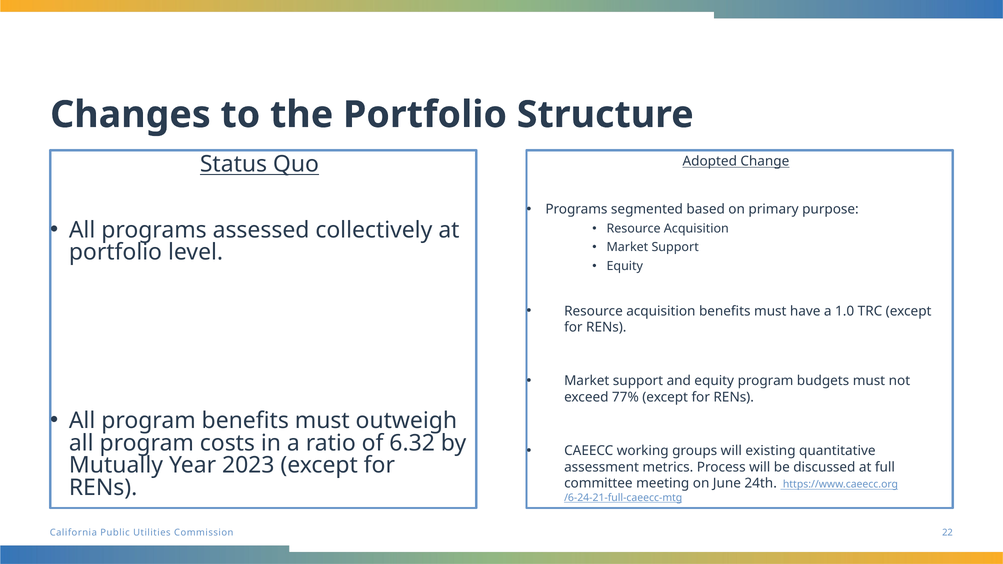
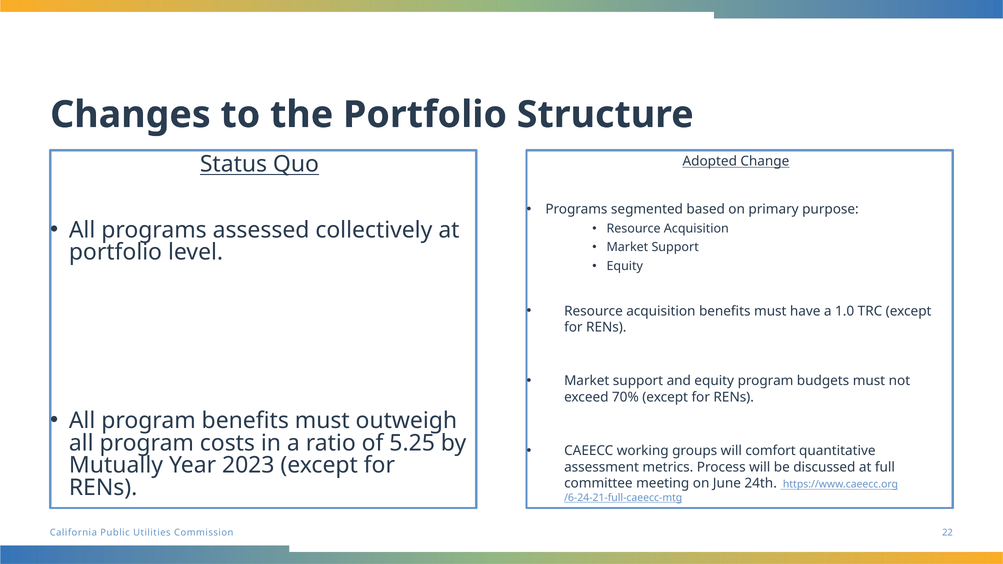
77%: 77% -> 70%
6.32: 6.32 -> 5.25
existing: existing -> comfort
